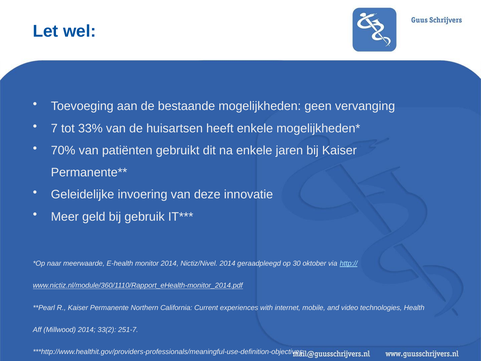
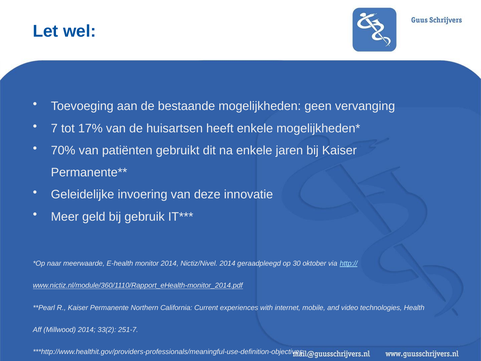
33%: 33% -> 17%
